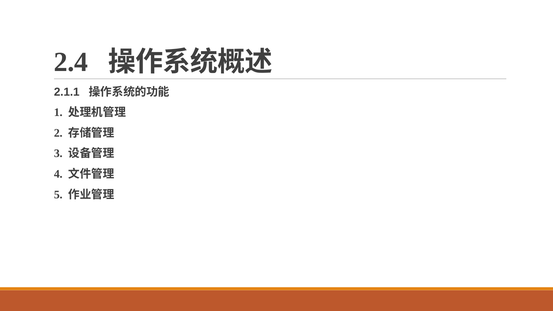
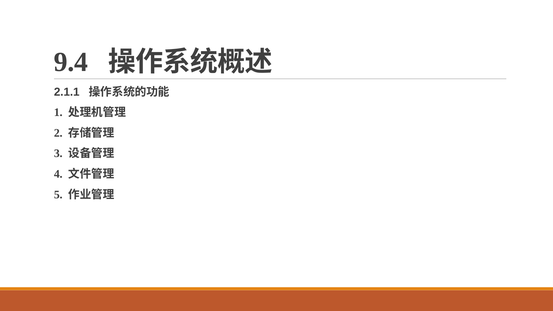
2.4: 2.4 -> 9.4
